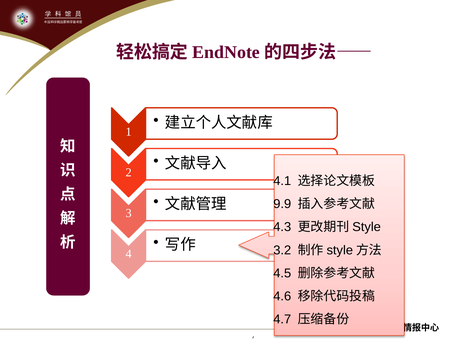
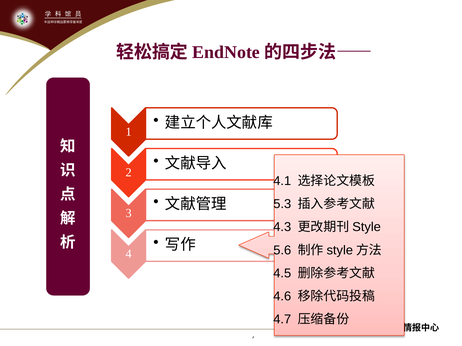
9.9: 9.9 -> 5.3
3.2: 3.2 -> 5.6
